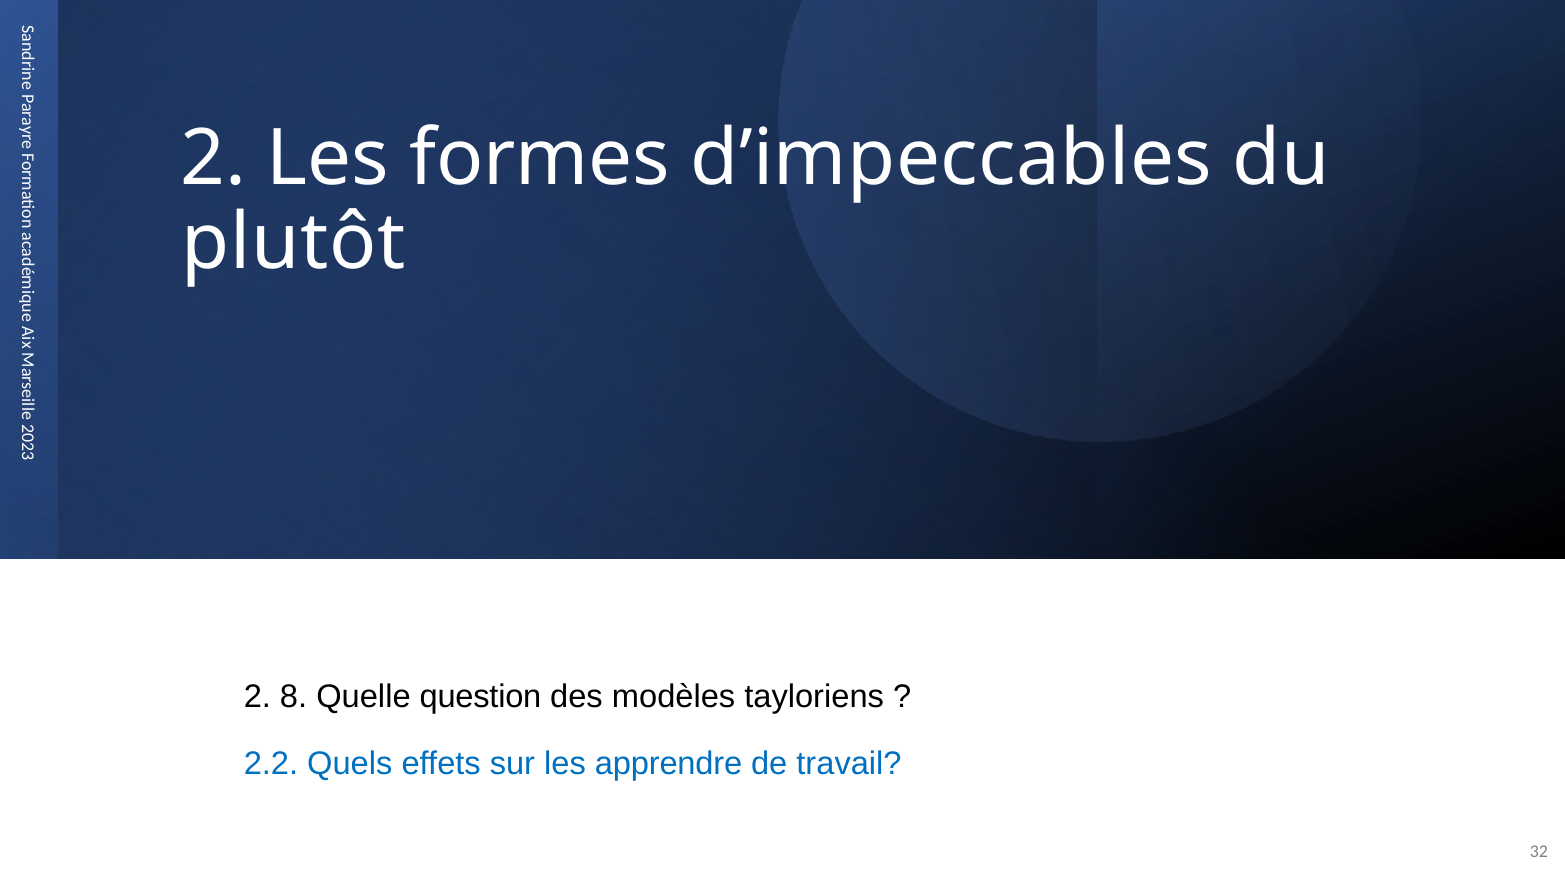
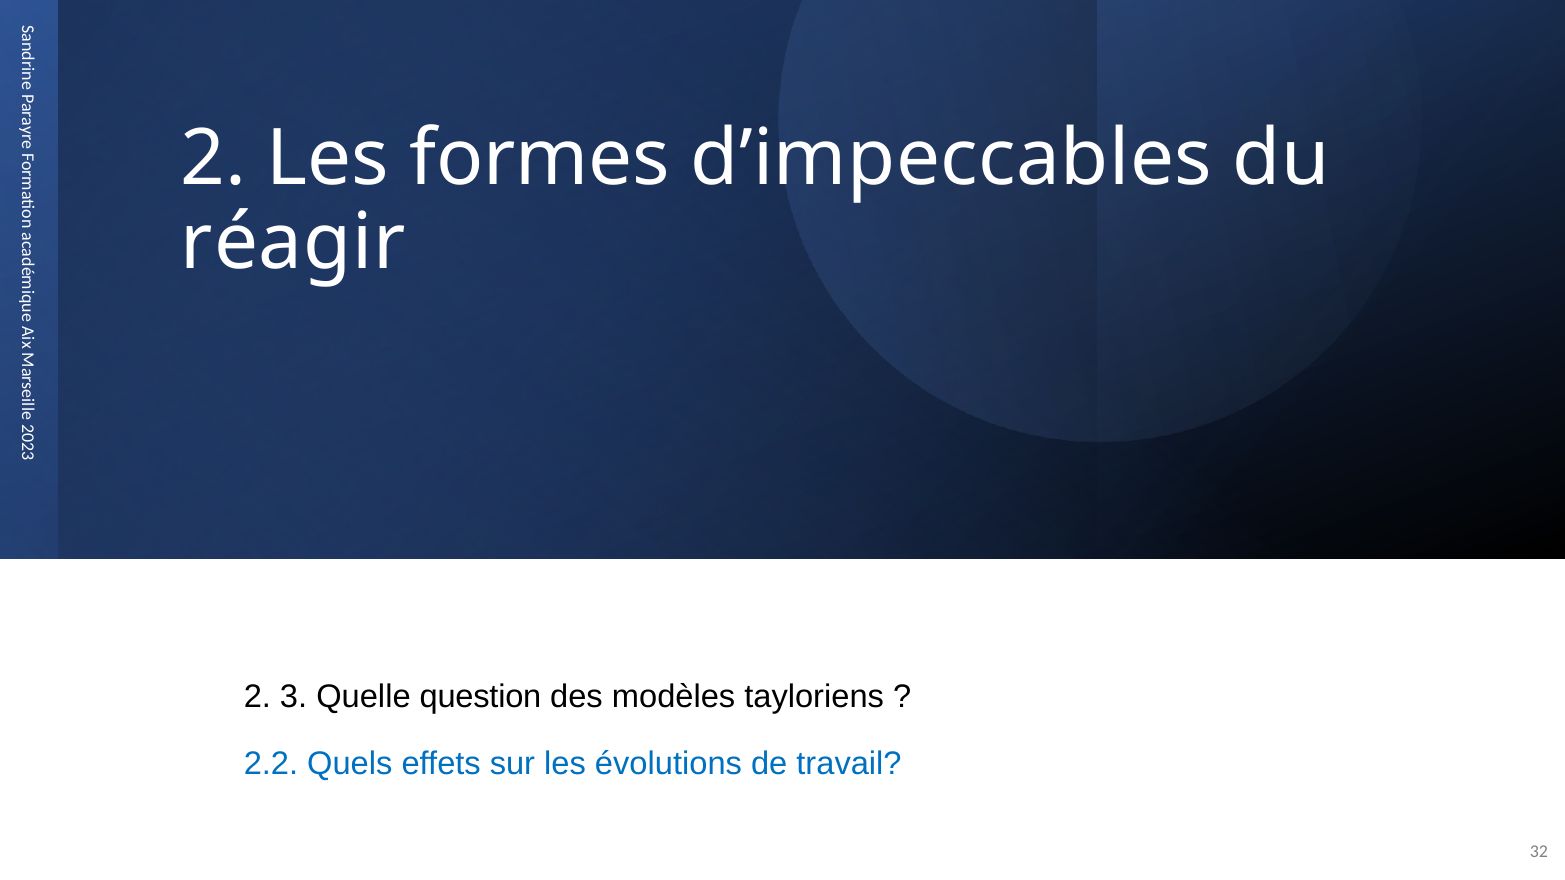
plutôt: plutôt -> réagir
8 at (294, 697): 8 -> 3
apprendre: apprendre -> évolutions
